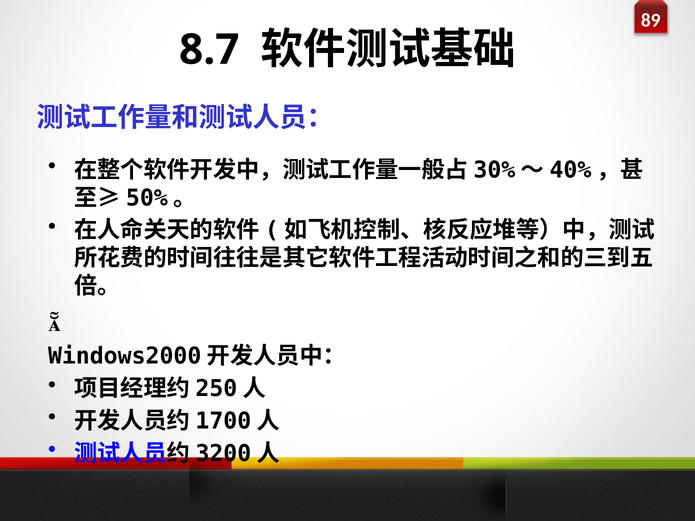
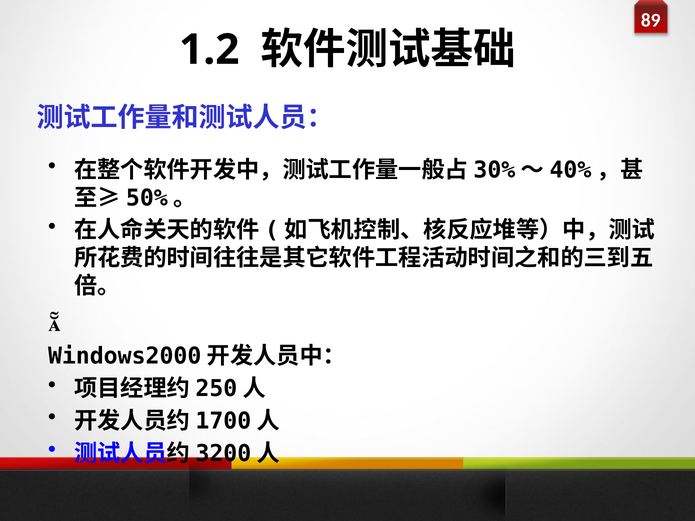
8.7: 8.7 -> 1.2
